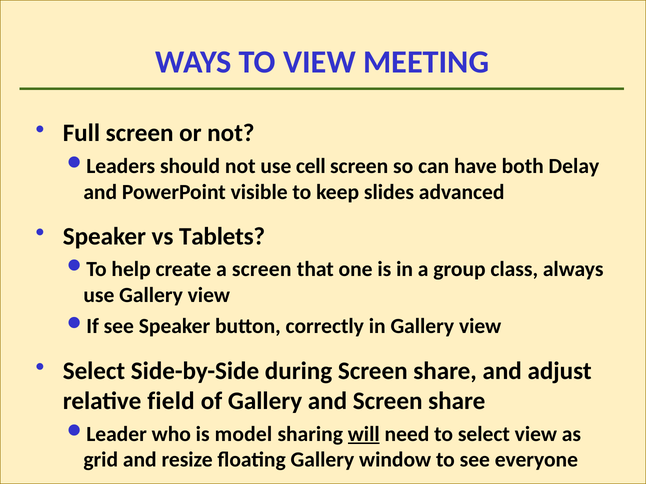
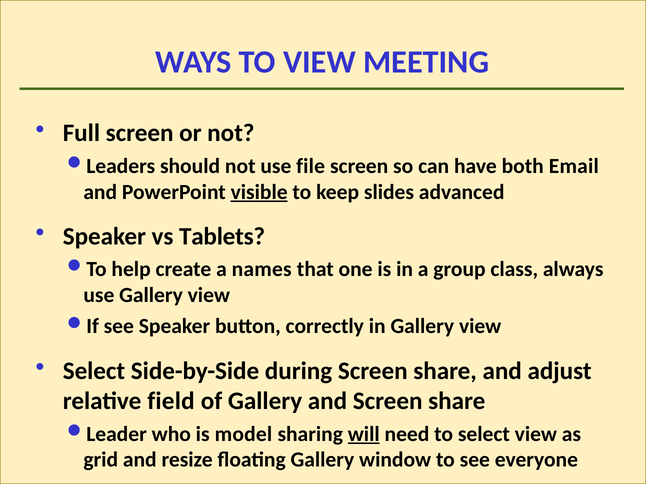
cell: cell -> file
Delay: Delay -> Email
visible underline: none -> present
a screen: screen -> names
